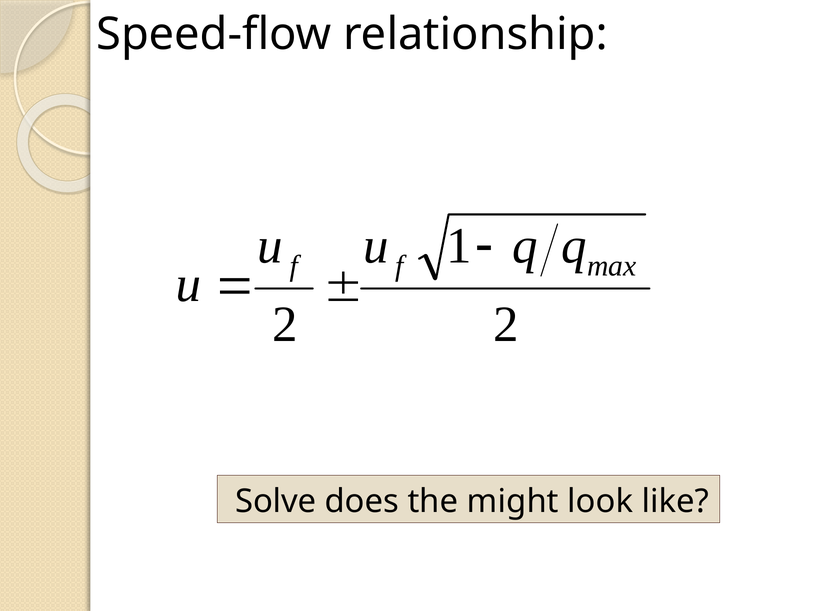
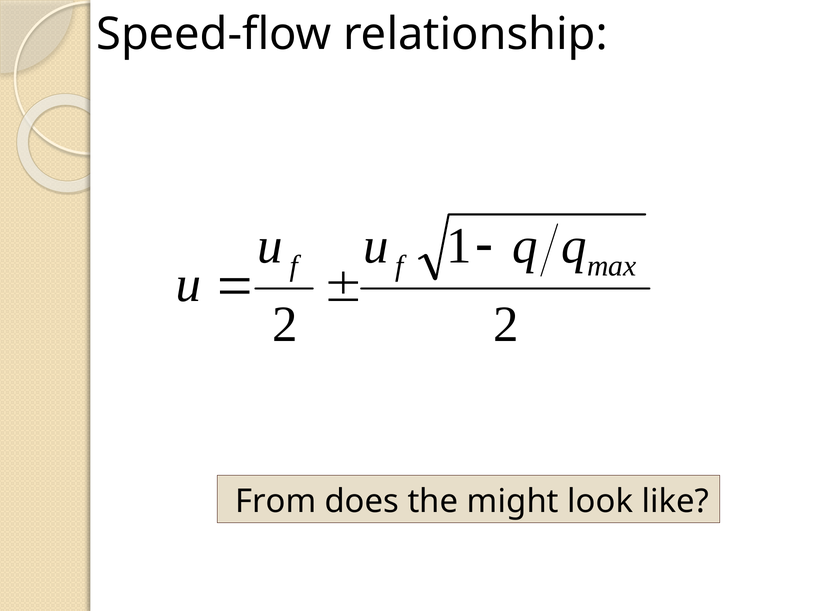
Solve: Solve -> From
